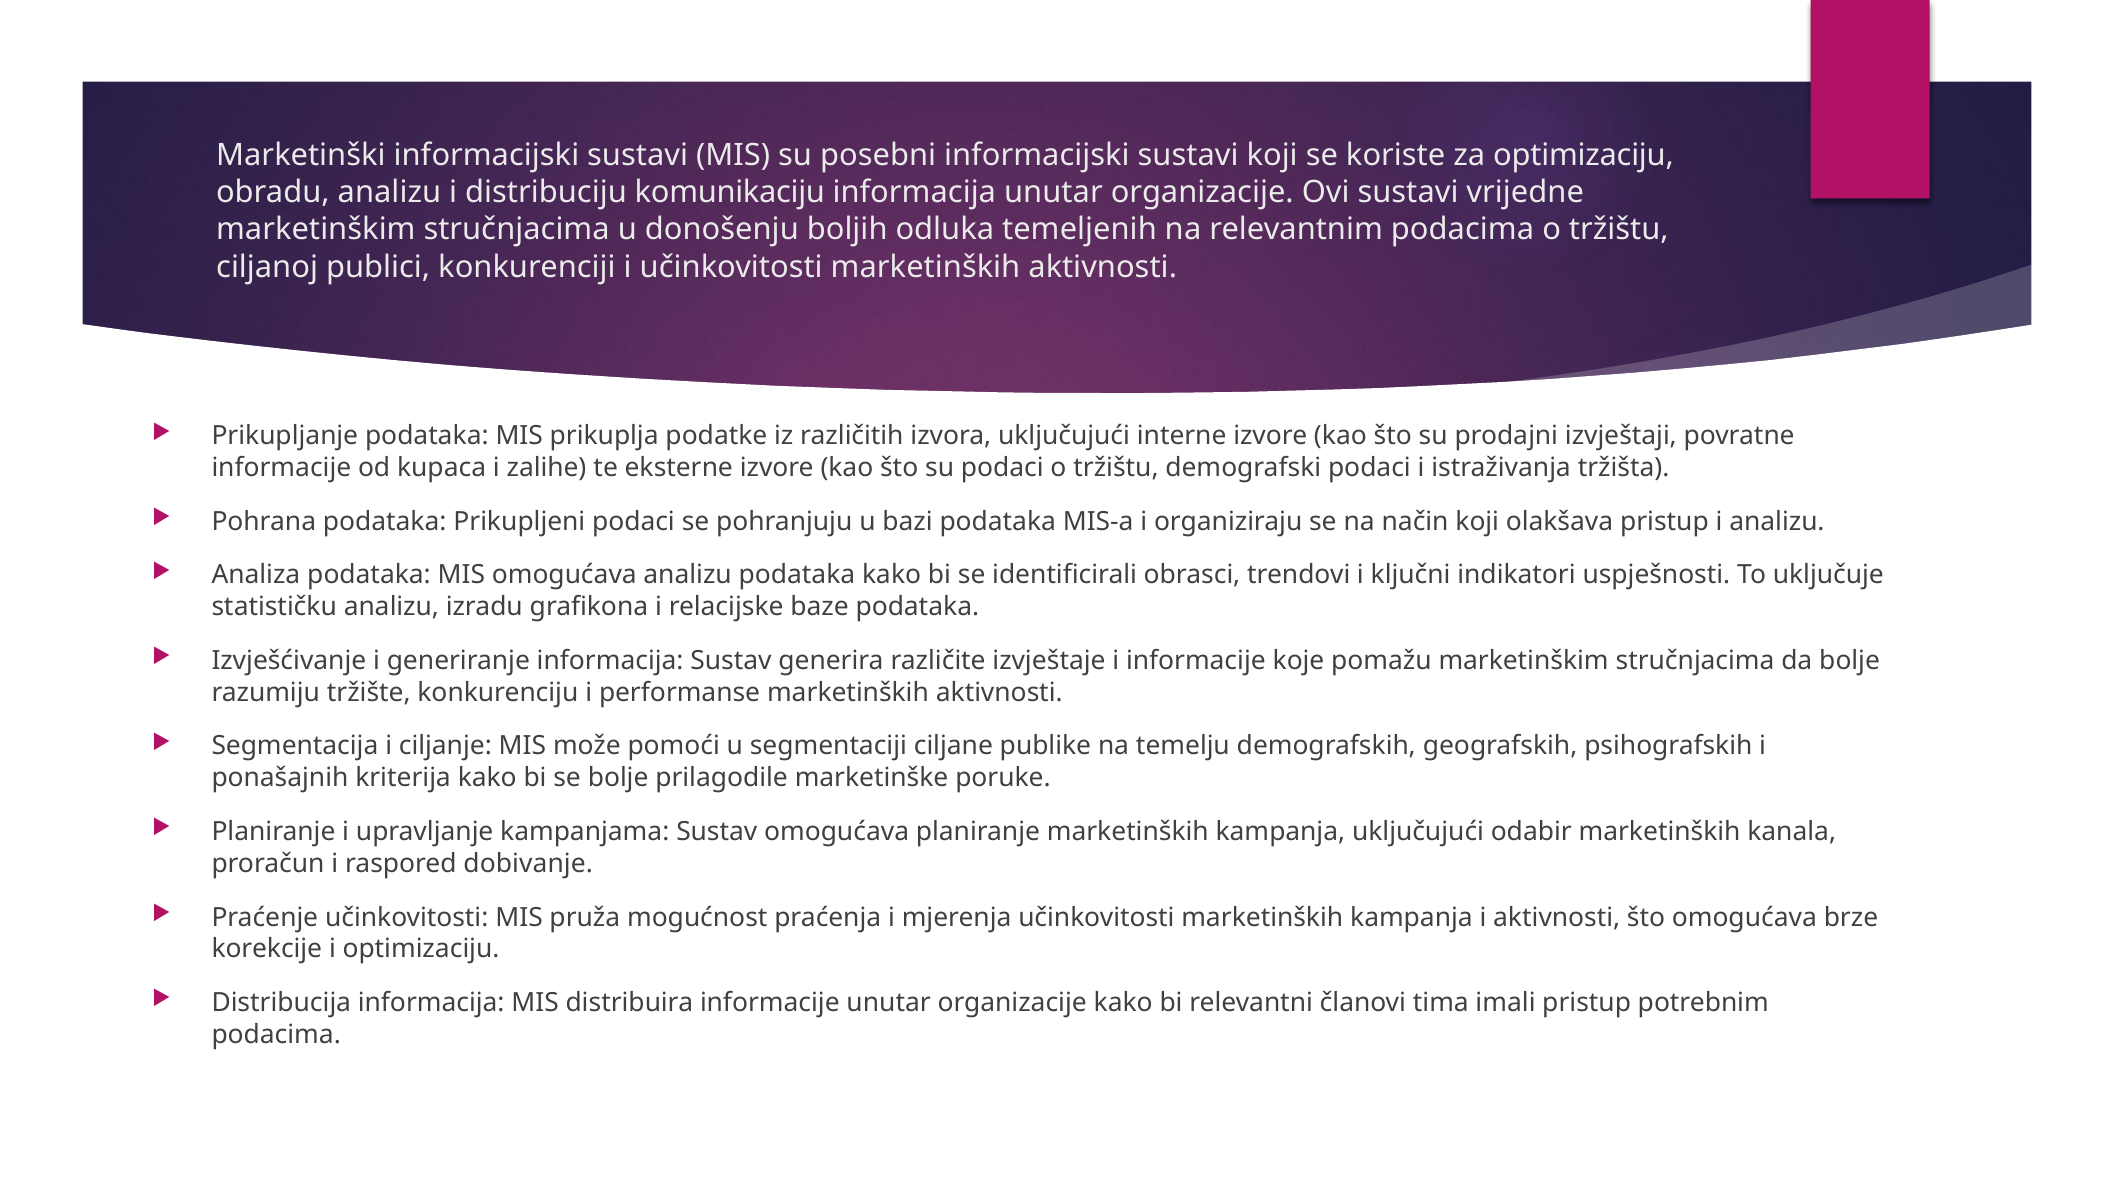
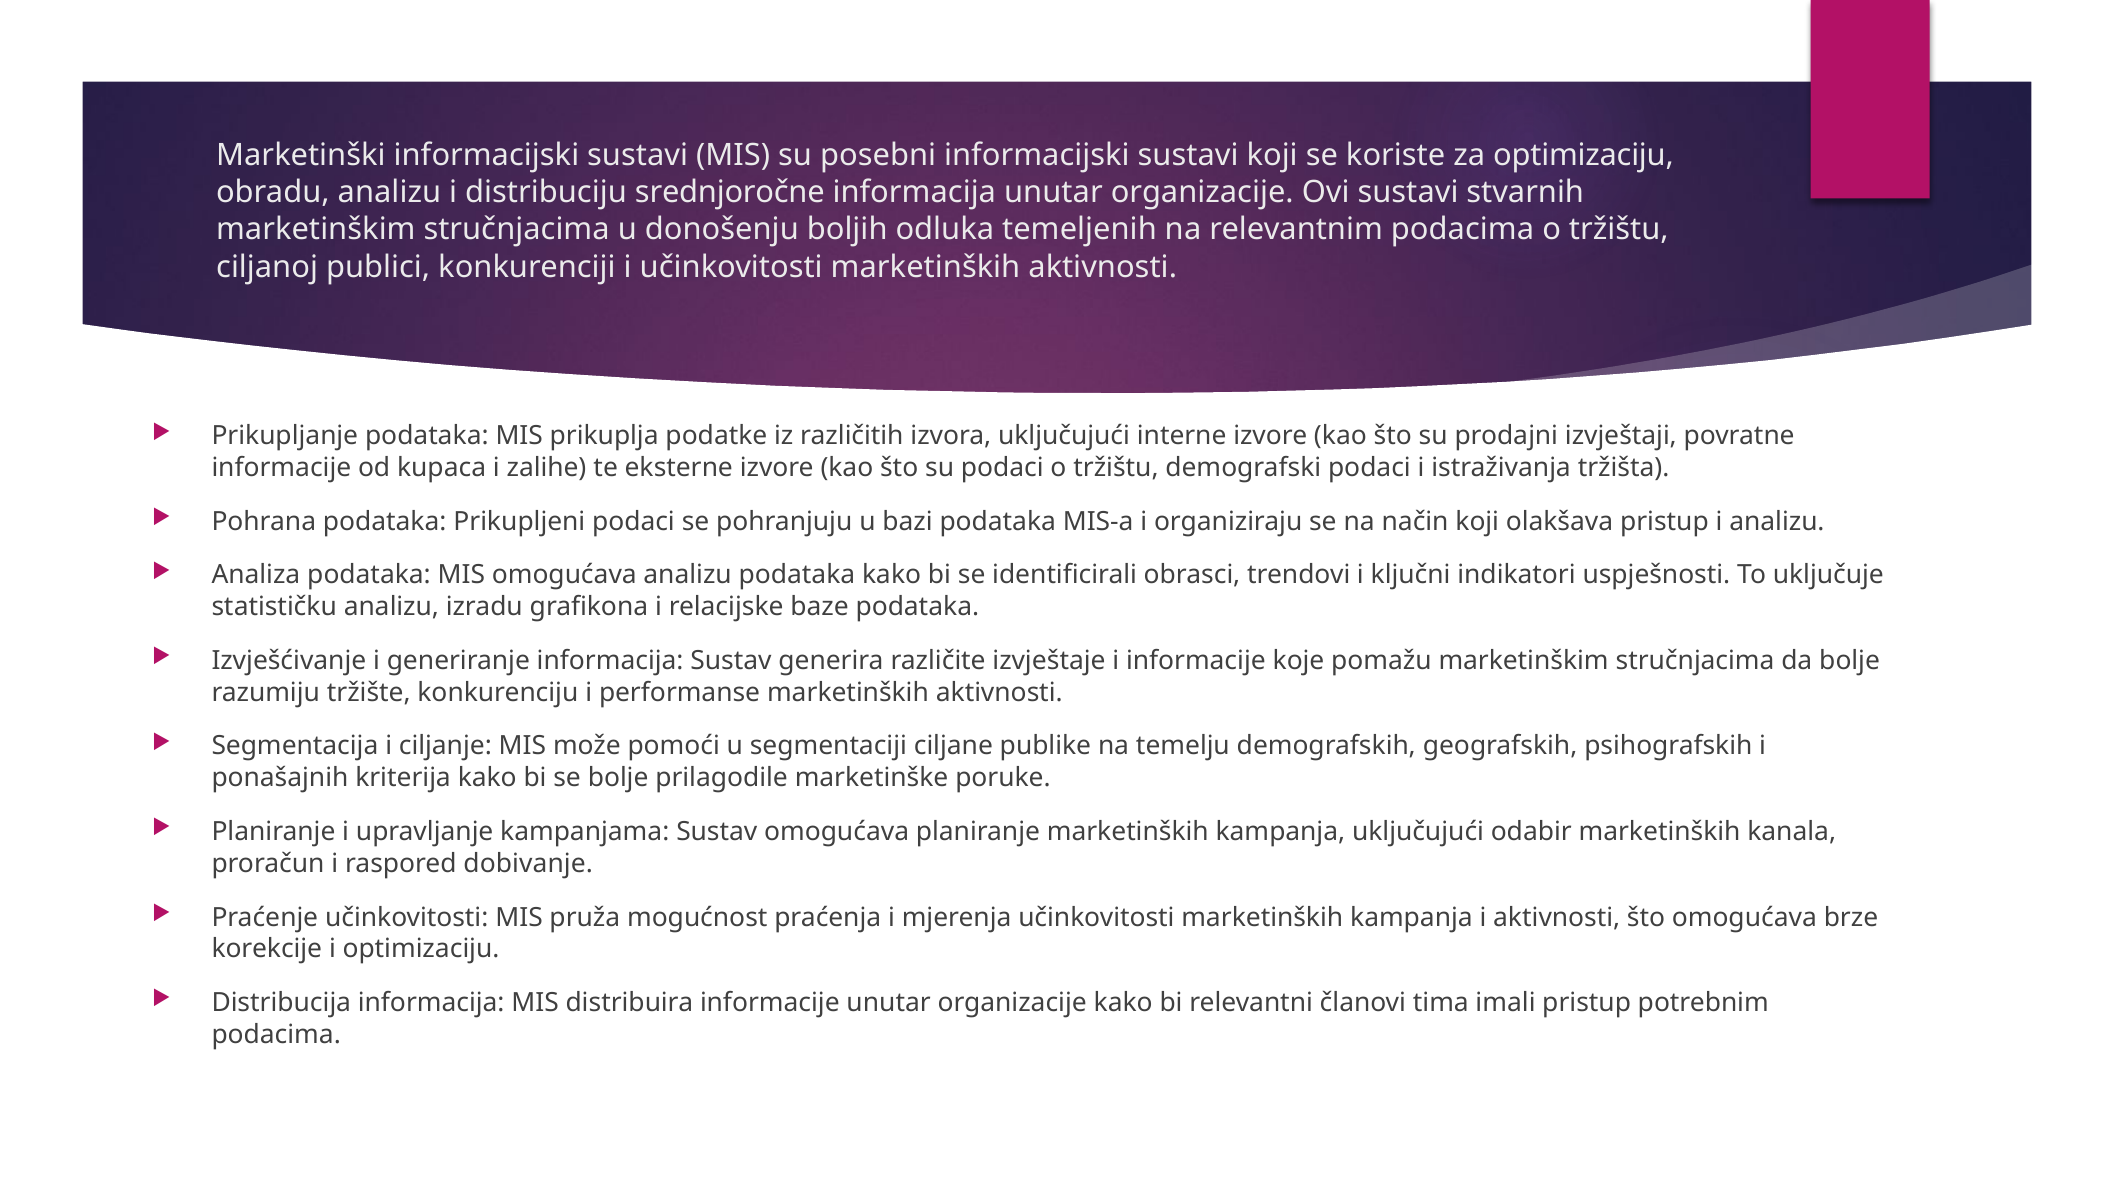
komunikaciju: komunikaciju -> srednjoročne
vrijedne: vrijedne -> stvarnih
